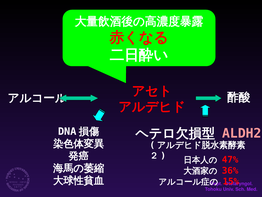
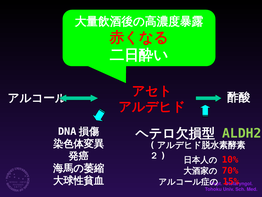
ALDH2 colour: pink -> light green
47%: 47% -> 10%
36%: 36% -> 70%
